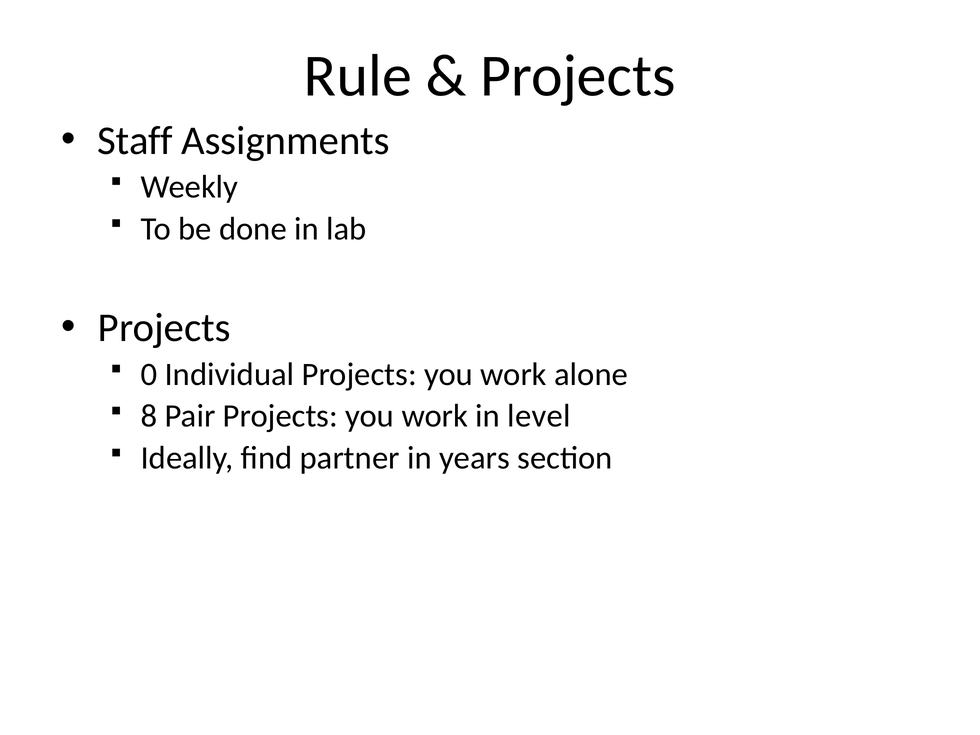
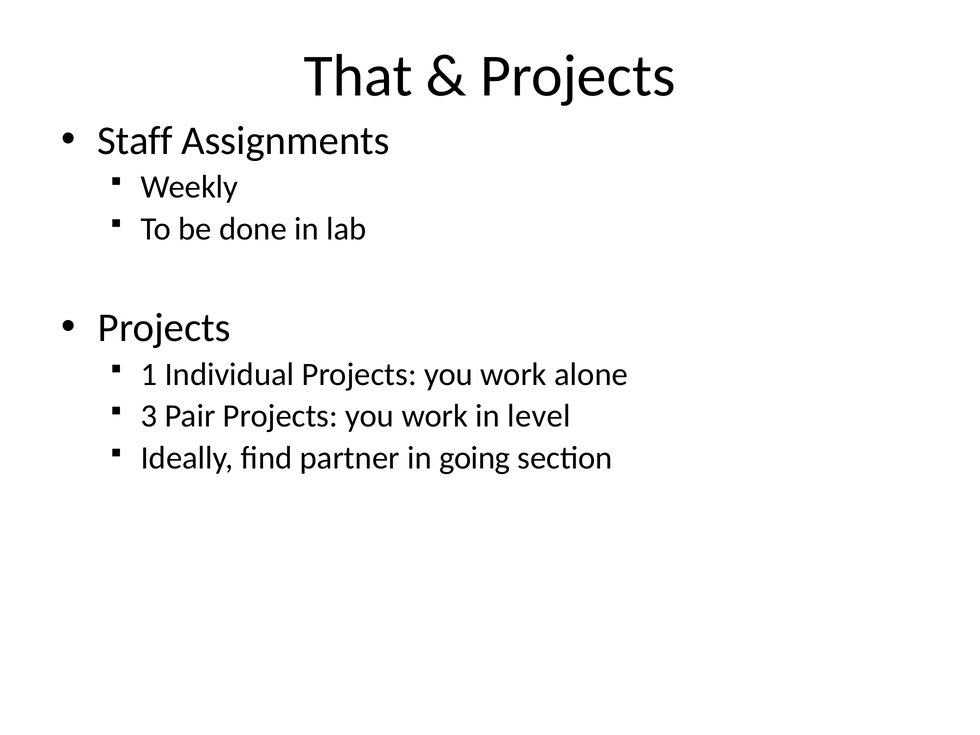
Rule: Rule -> That
0: 0 -> 1
8: 8 -> 3
years: years -> going
